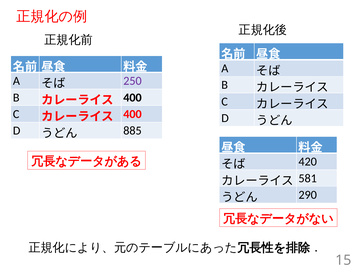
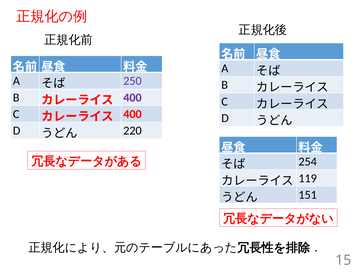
400 at (132, 97) colour: black -> purple
885: 885 -> 220
420: 420 -> 254
581: 581 -> 119
290: 290 -> 151
